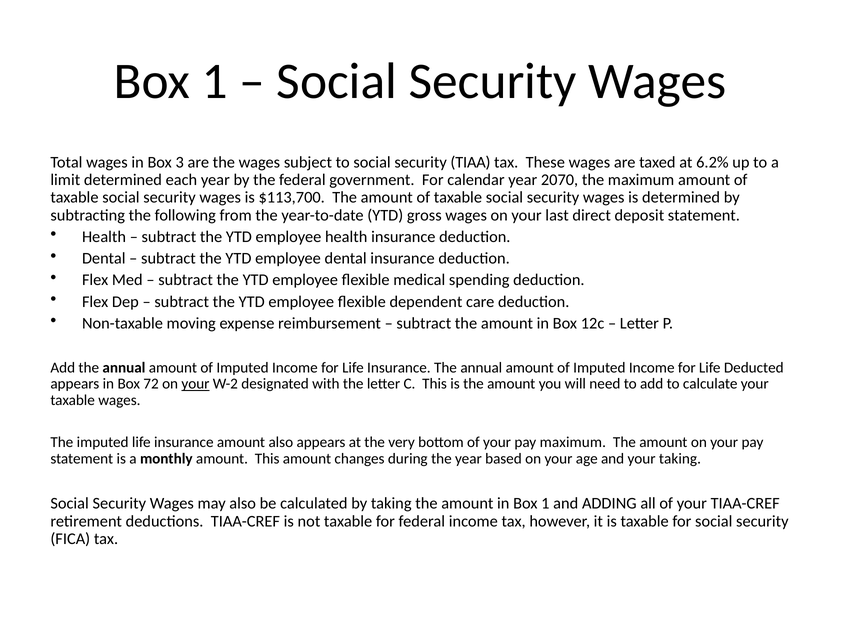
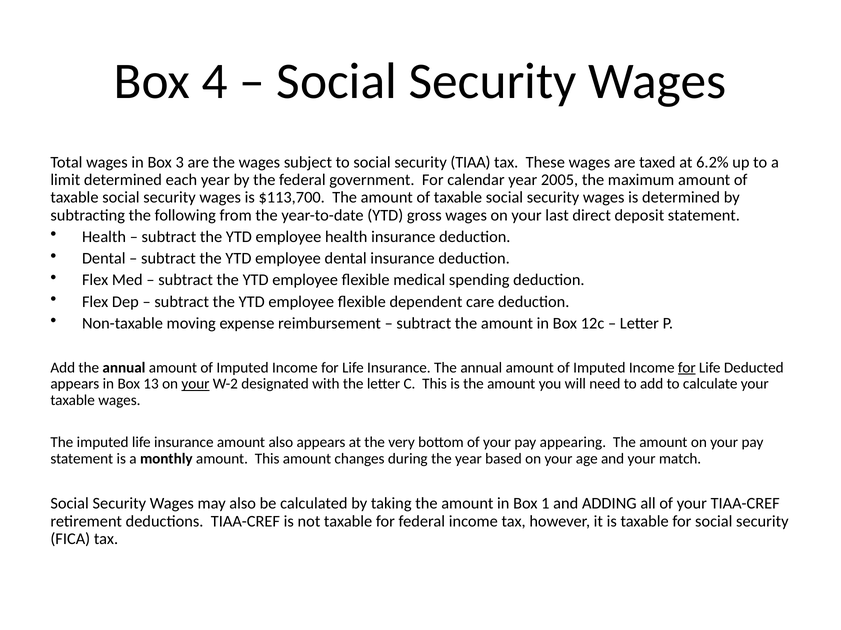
1 at (215, 81): 1 -> 4
2070: 2070 -> 2005
for at (687, 368) underline: none -> present
72: 72 -> 13
pay maximum: maximum -> appearing
your taking: taking -> match
